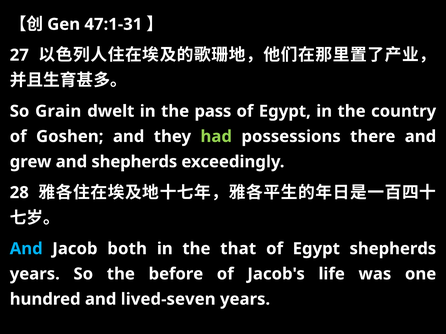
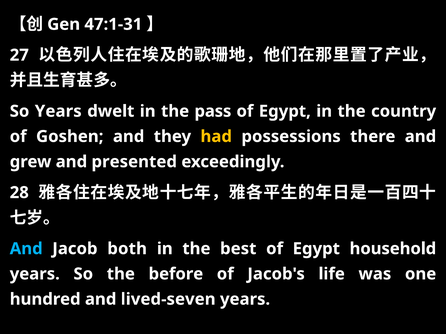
So Grain: Grain -> Years
had colour: light green -> yellow
and shepherds: shepherds -> presented
that: that -> best
Egypt shepherds: shepherds -> household
